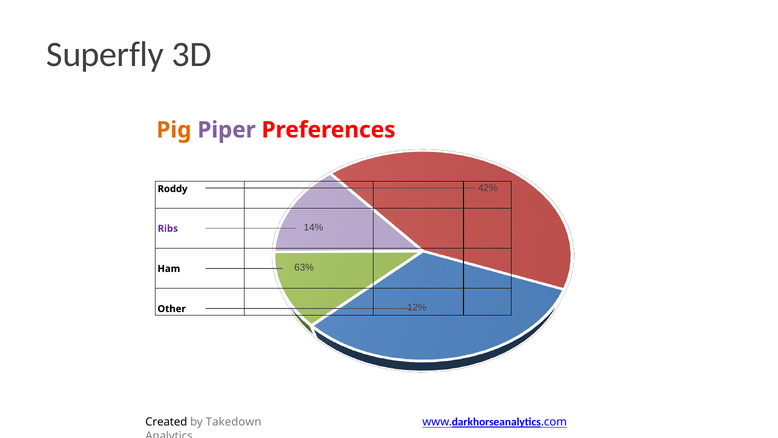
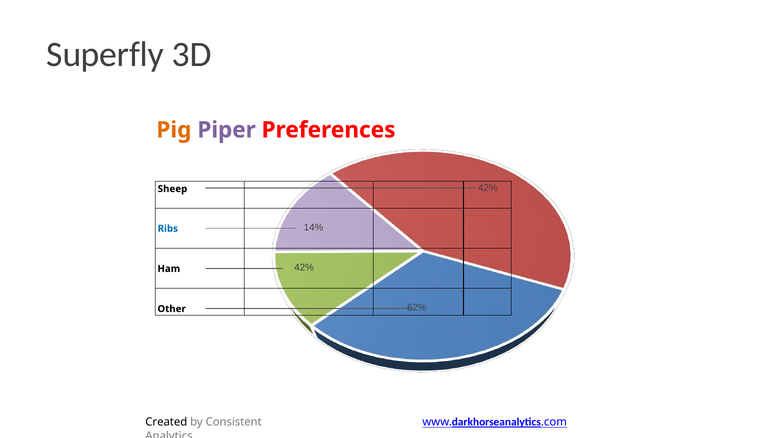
Roddy: Roddy -> Sheep
Ribs colour: purple -> blue
Ham 63%: 63% -> 42%
12%: 12% -> 62%
Takedown: Takedown -> Consistent
